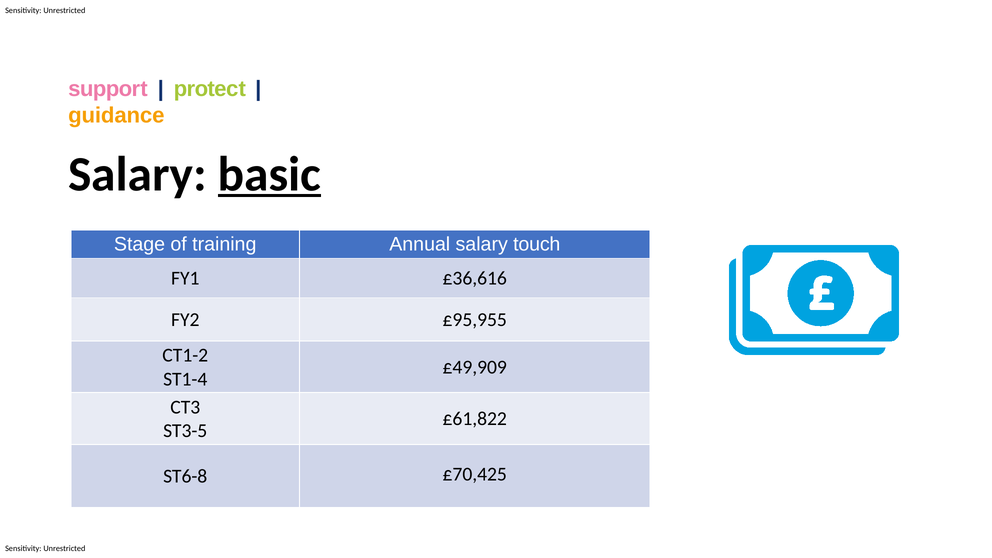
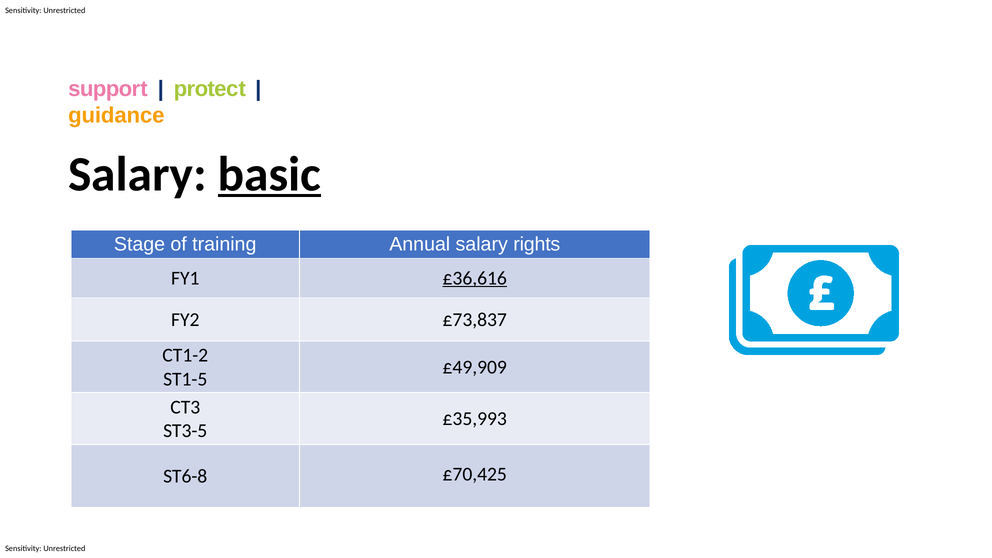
touch: touch -> rights
£36,616 underline: none -> present
£95,955: £95,955 -> £73,837
ST1-4: ST1-4 -> ST1-5
£61,822: £61,822 -> £35,993
